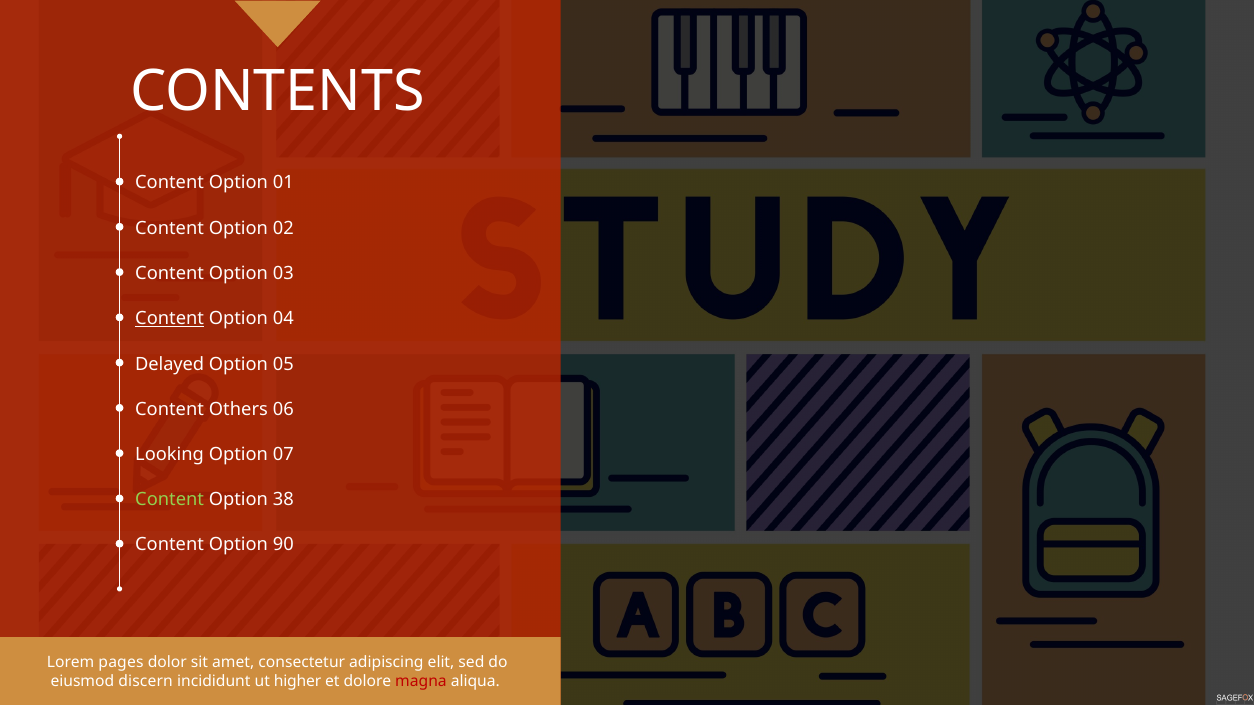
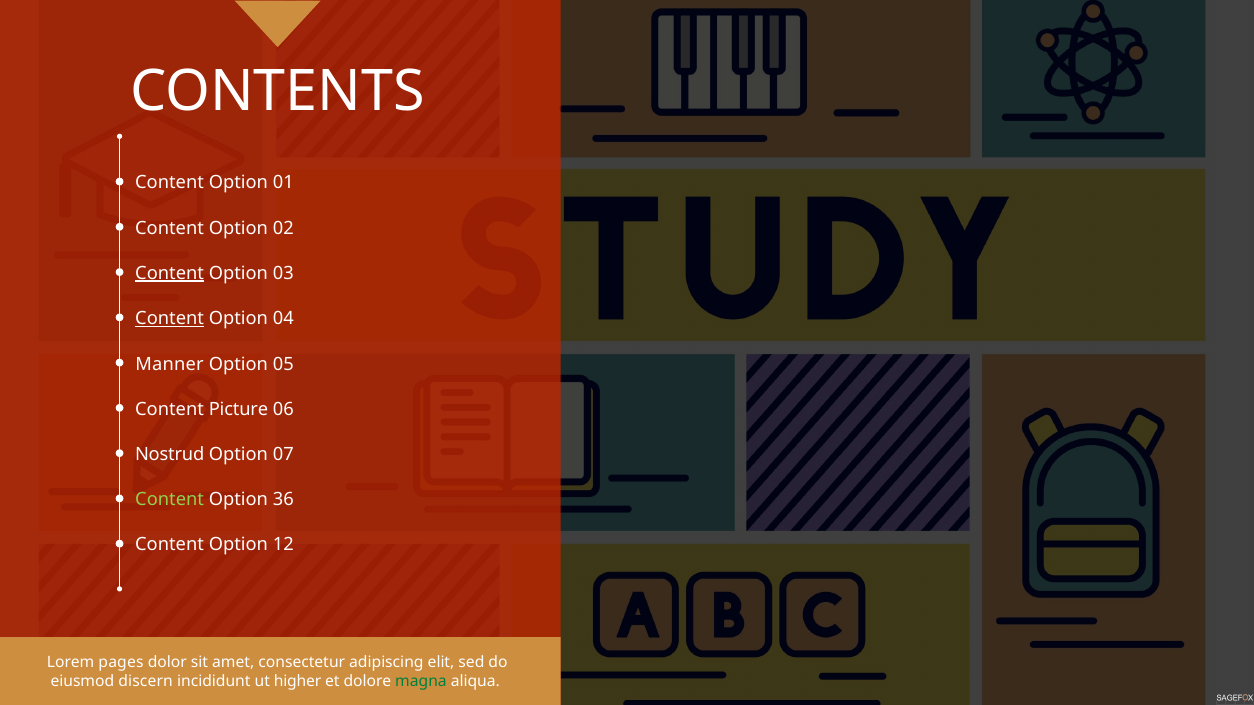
Content at (170, 273) underline: none -> present
Delayed: Delayed -> Manner
Others: Others -> Picture
Looking: Looking -> Nostrud
38: 38 -> 36
90: 90 -> 12
magna colour: red -> green
